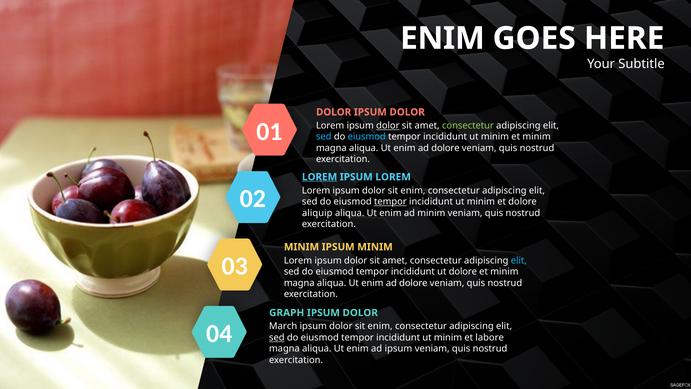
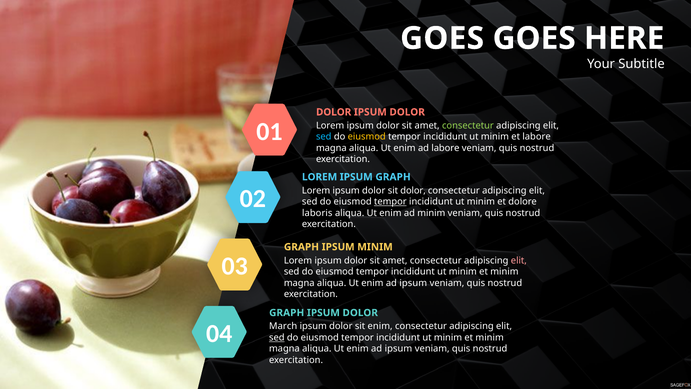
ENIM at (442, 38): ENIM -> GOES
dolor at (388, 125) underline: present -> none
eiusmod at (367, 137) colour: light blue -> yellow
minim at (537, 137): minim -> labore
dolore at (445, 148): dolore -> labore
LOREM at (320, 177) underline: present -> none
IPSUM LOREM: LOREM -> GRAPH
enim at (413, 190): enim -> dolor
aliquip: aliquip -> laboris
MINIM at (301, 247): MINIM -> GRAPH
elit at (519, 260) colour: light blue -> pink
dolore at (463, 271): dolore -> minim
dolore at (413, 283): dolore -> ipsum
labore at (490, 337): labore -> minim
